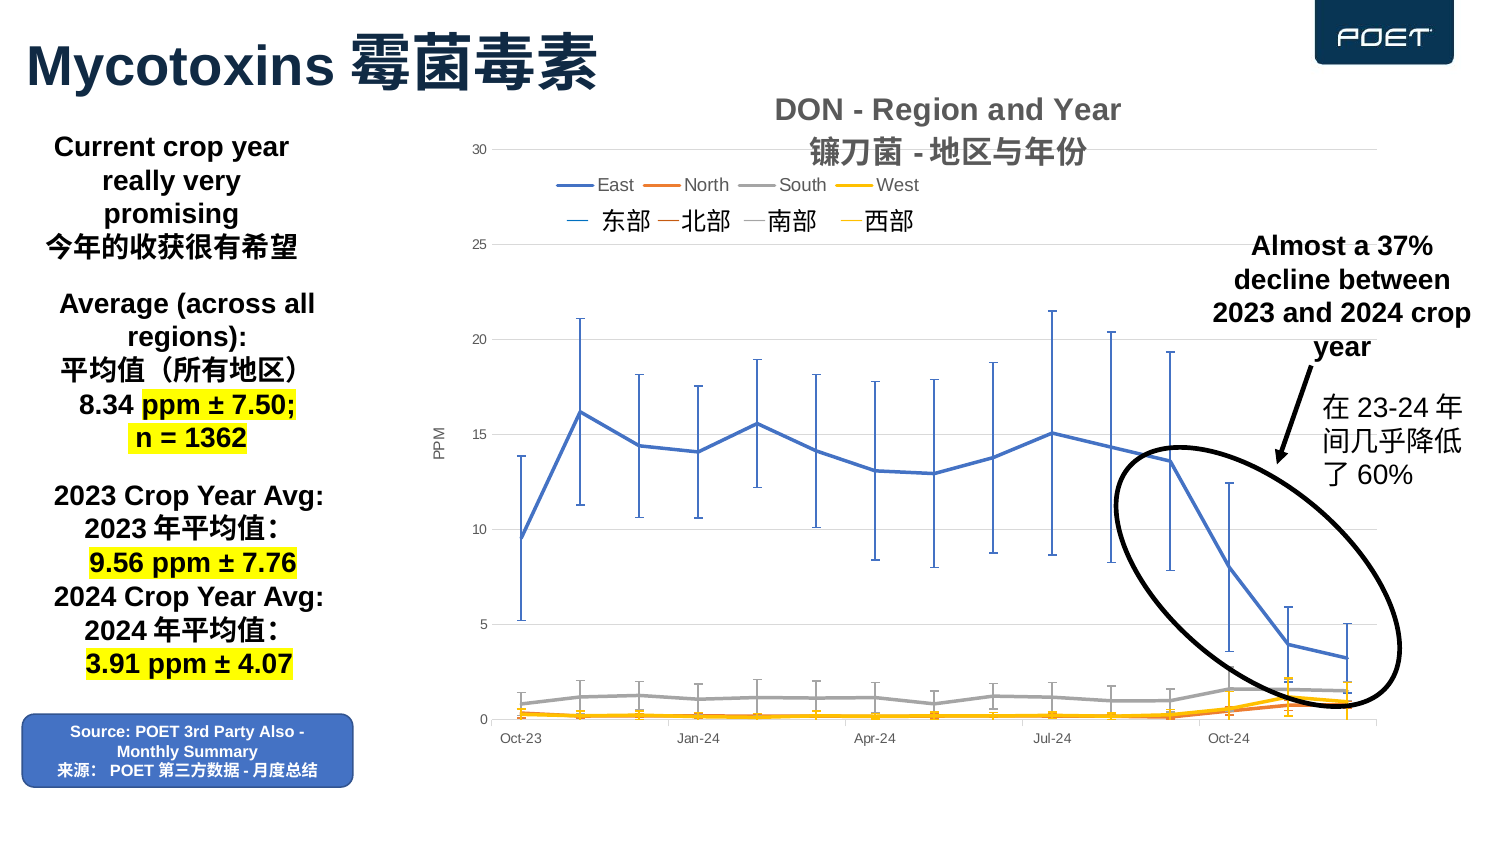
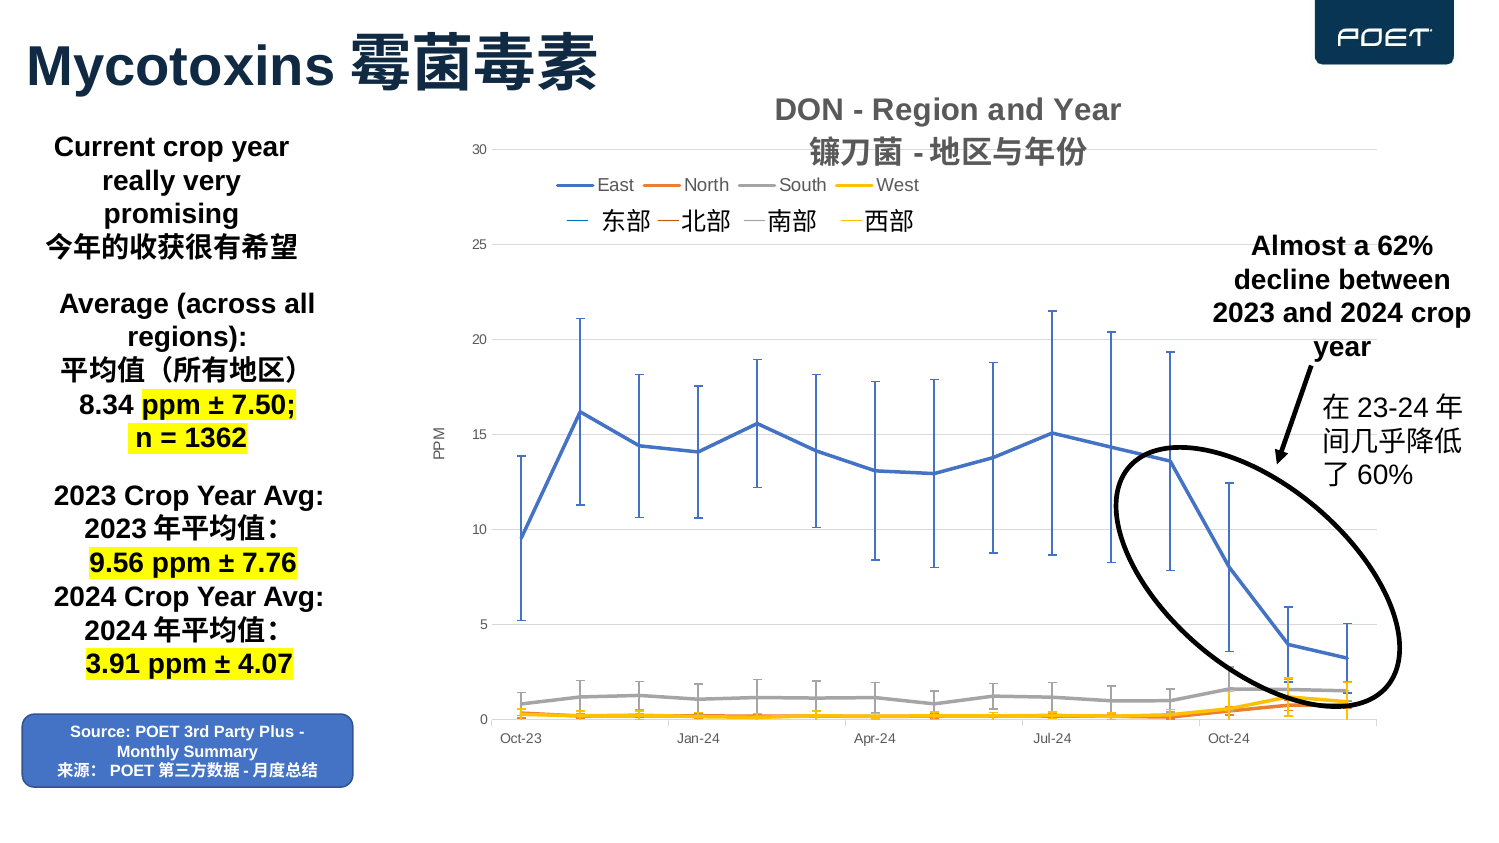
37%: 37% -> 62%
Also: Also -> Plus
